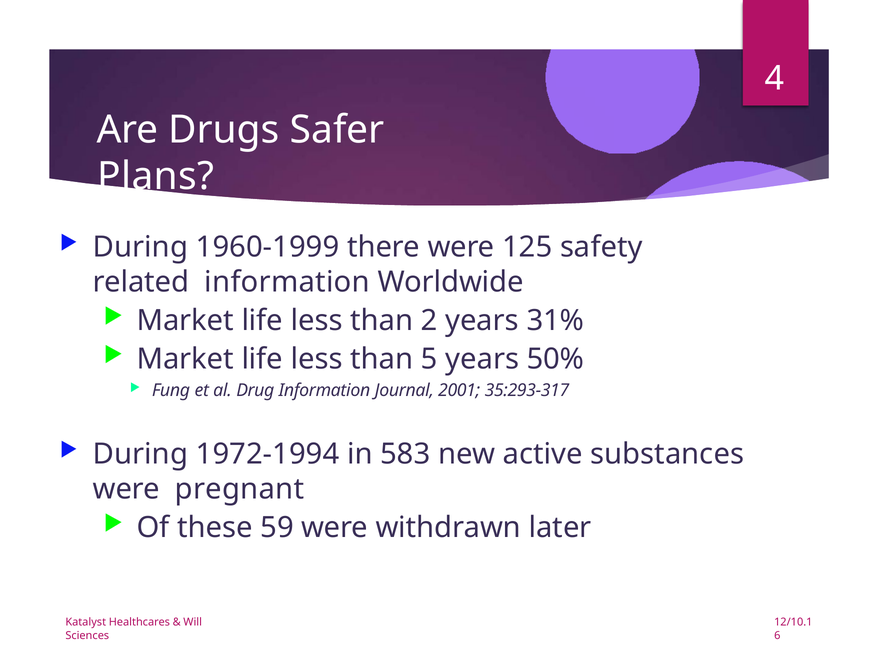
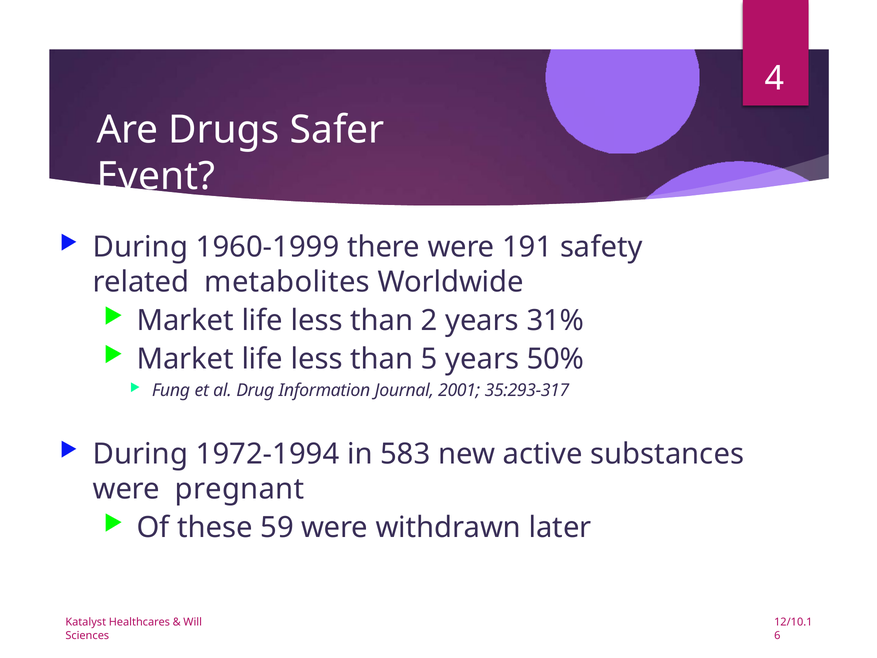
Plans: Plans -> Event
125: 125 -> 191
related information: information -> metabolites
